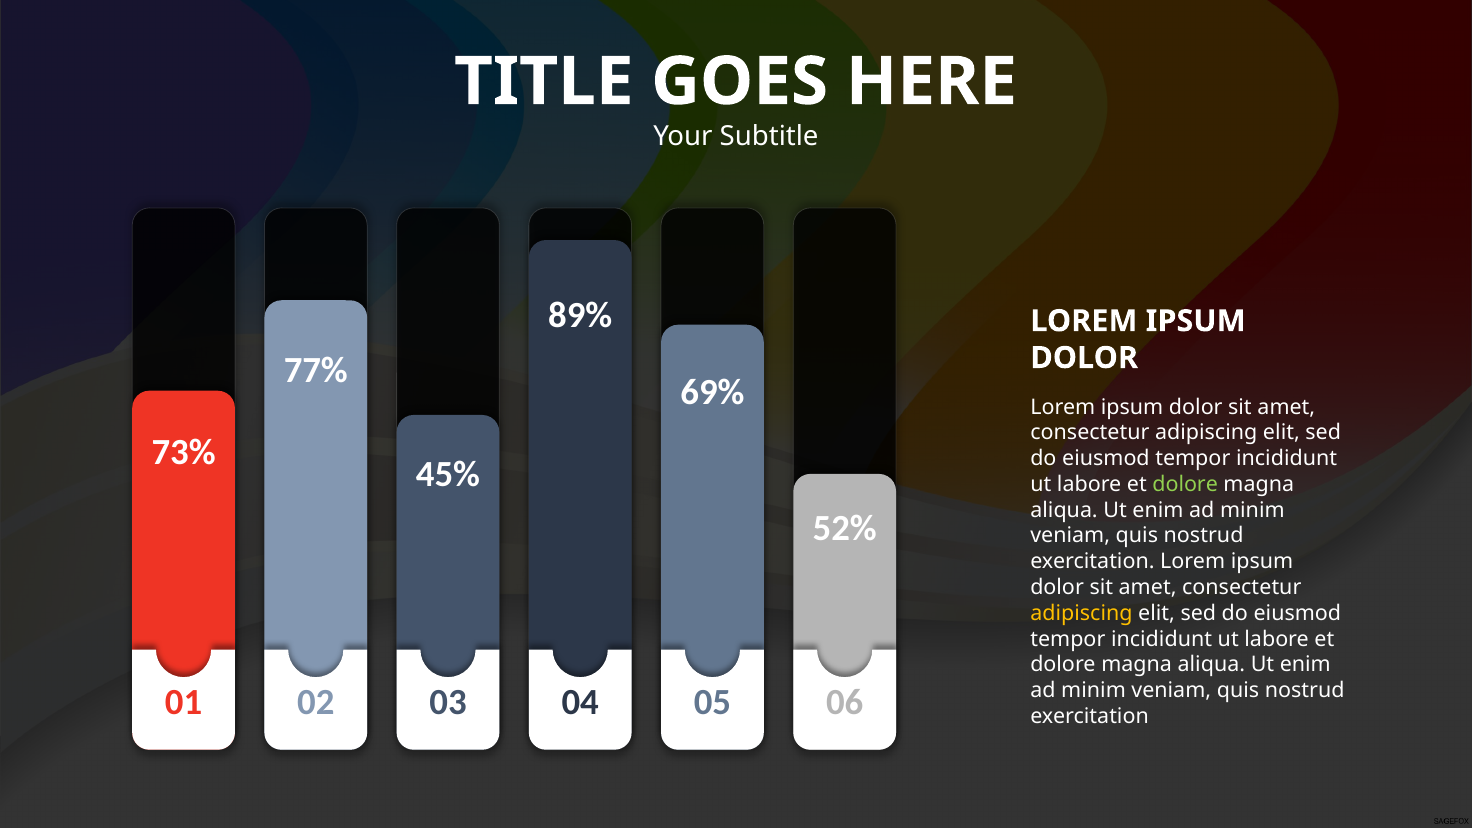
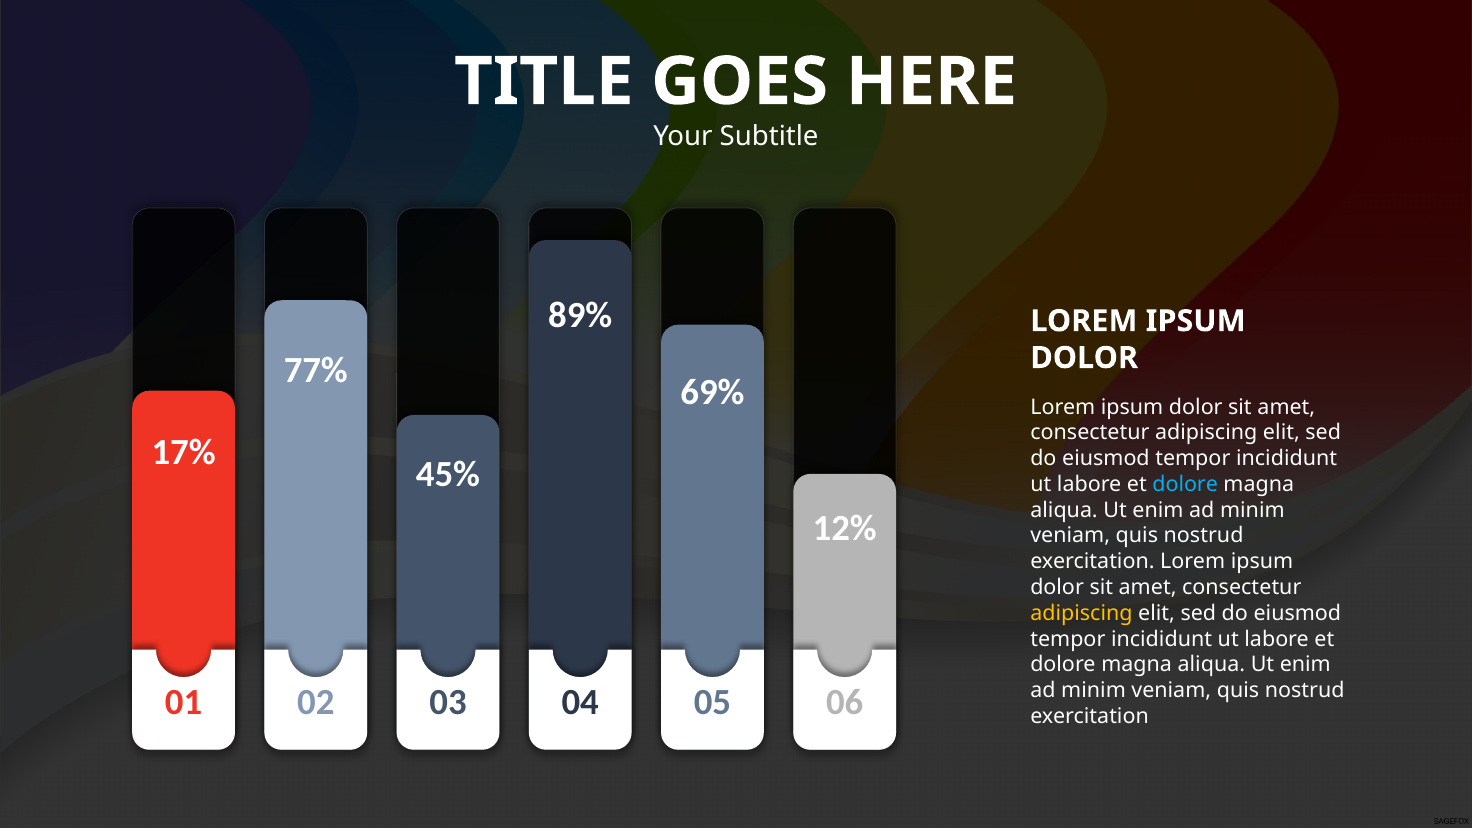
73%: 73% -> 17%
dolore at (1185, 484) colour: light green -> light blue
52%: 52% -> 12%
